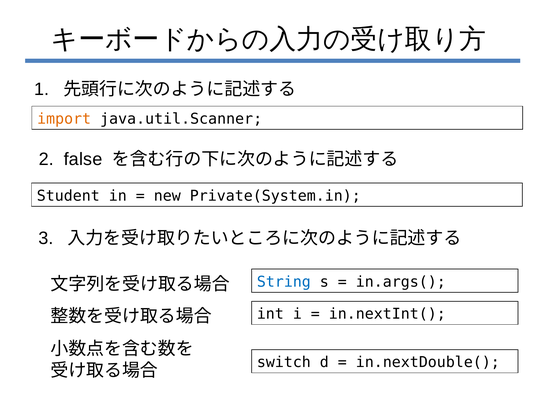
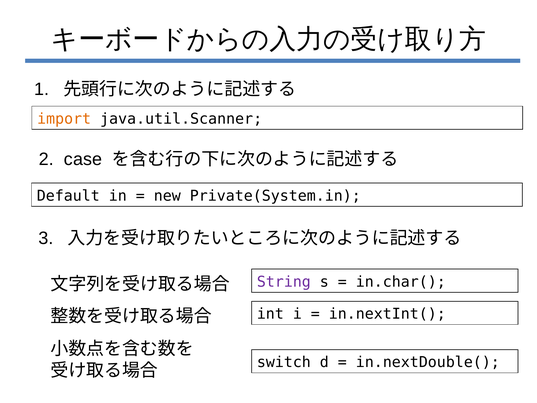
false: false -> case
Student: Student -> Default
String colour: blue -> purple
in.args(: in.args( -> in.char(
